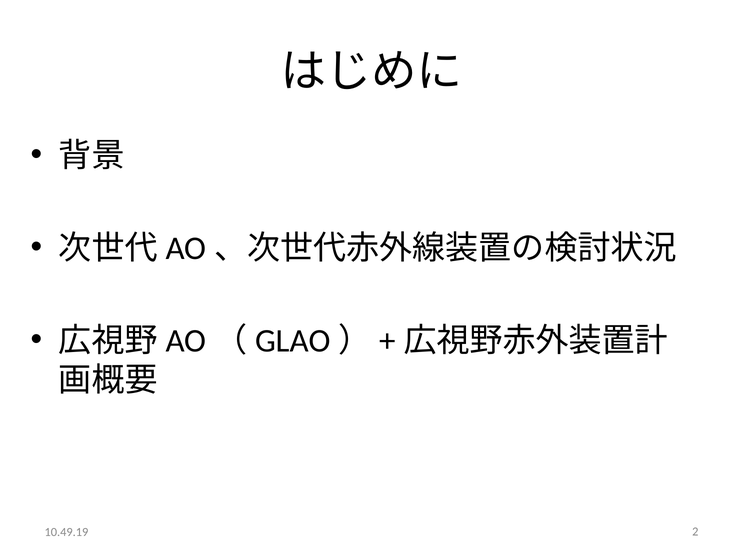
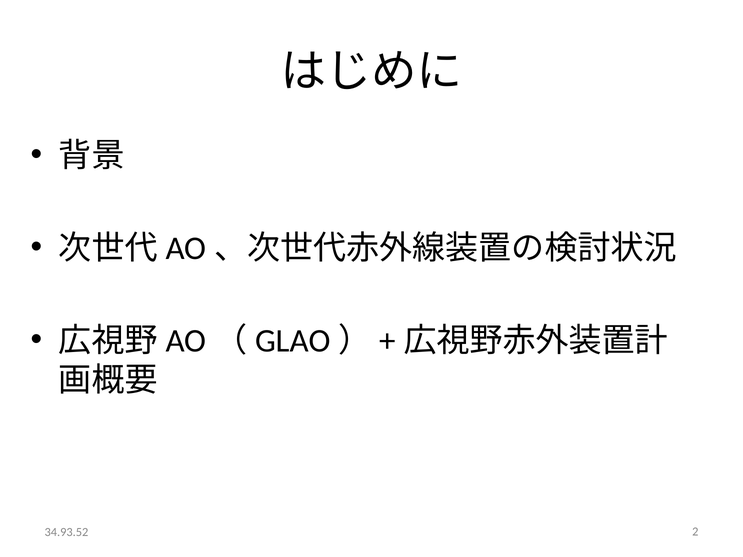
10.49.19: 10.49.19 -> 34.93.52
